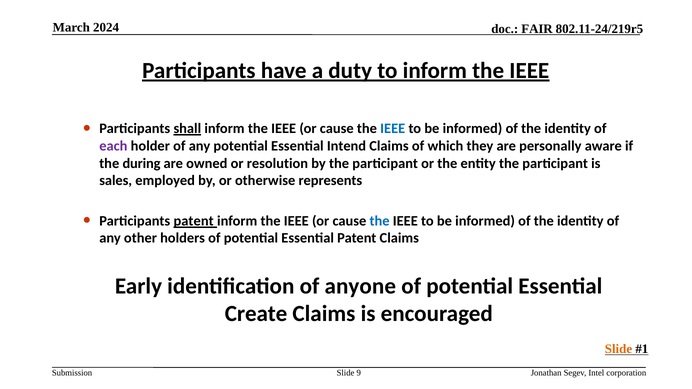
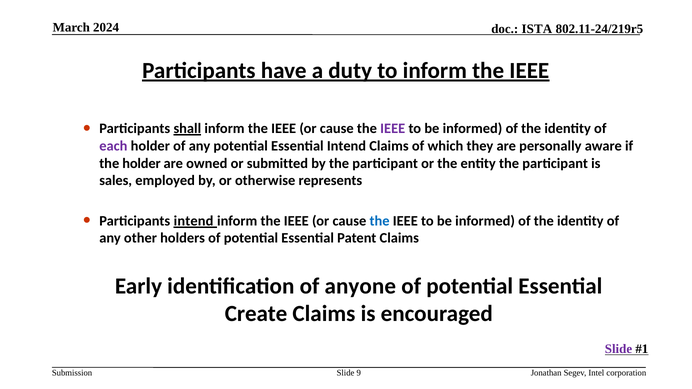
FAIR: FAIR -> ISTA
IEEE at (393, 129) colour: blue -> purple
the during: during -> holder
resolution: resolution -> submitted
Participants patent: patent -> intend
Slide at (618, 349) colour: orange -> purple
